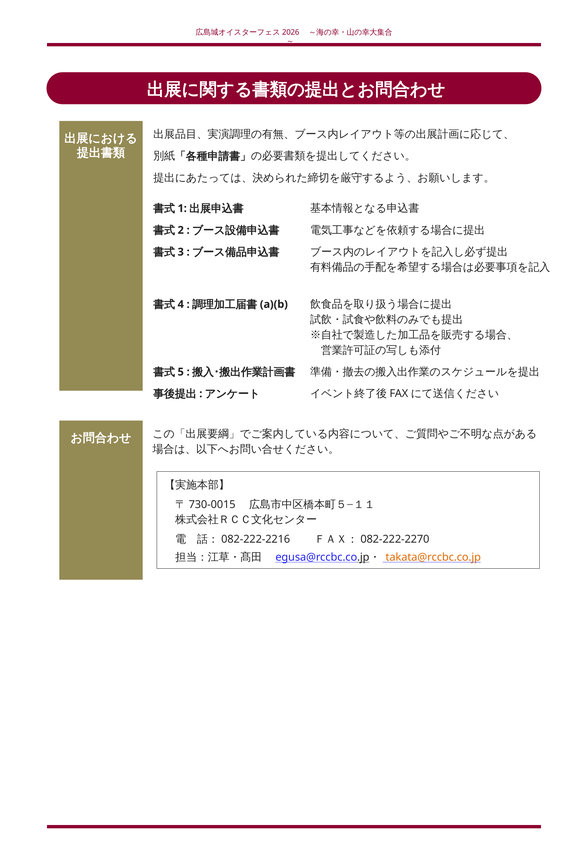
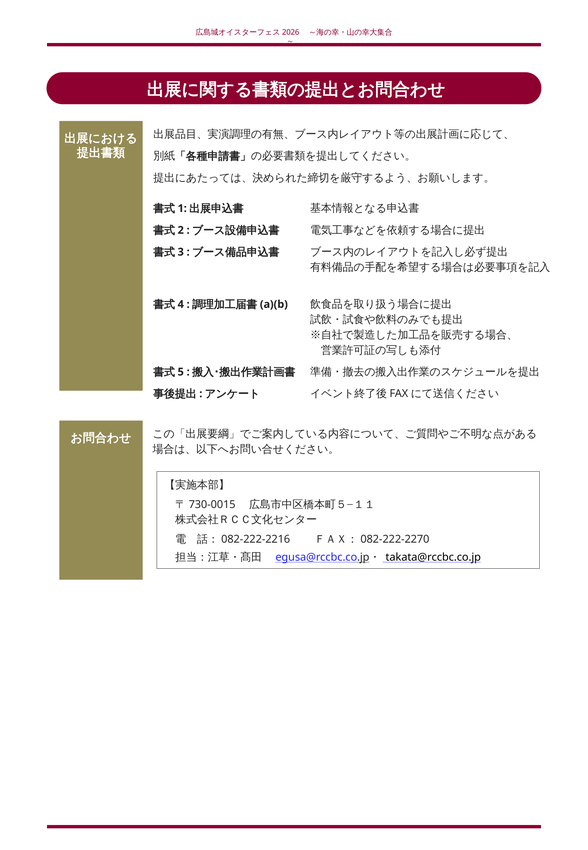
takata@rccbc.co.jp colour: orange -> black
